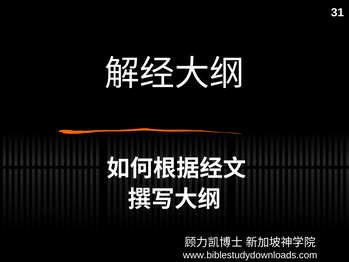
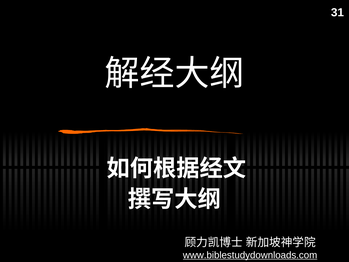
www.biblestudydownloads.com underline: none -> present
